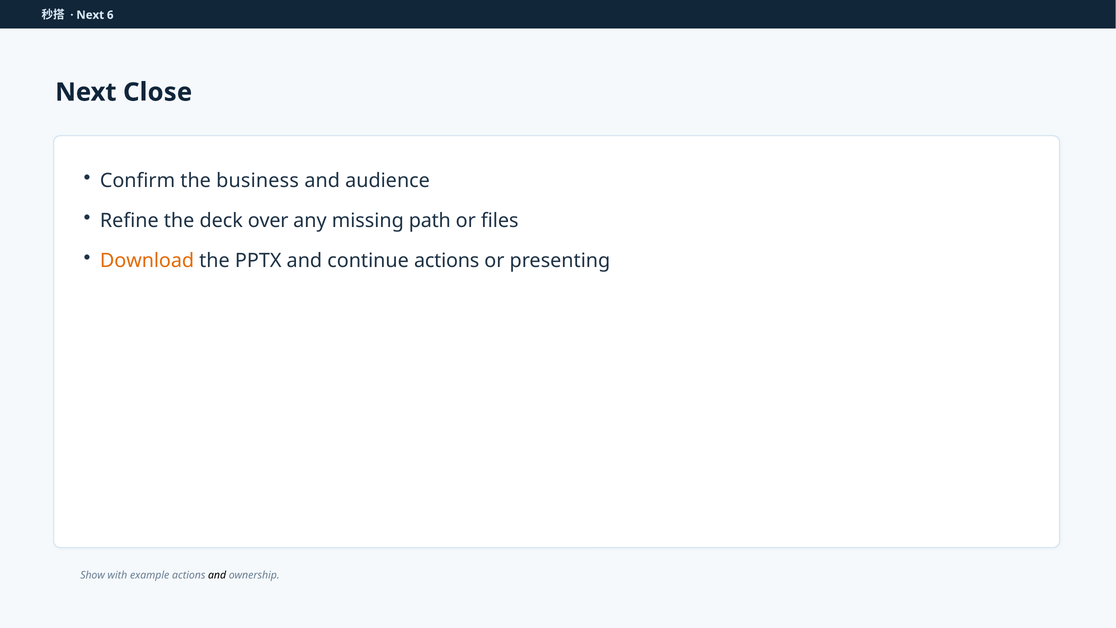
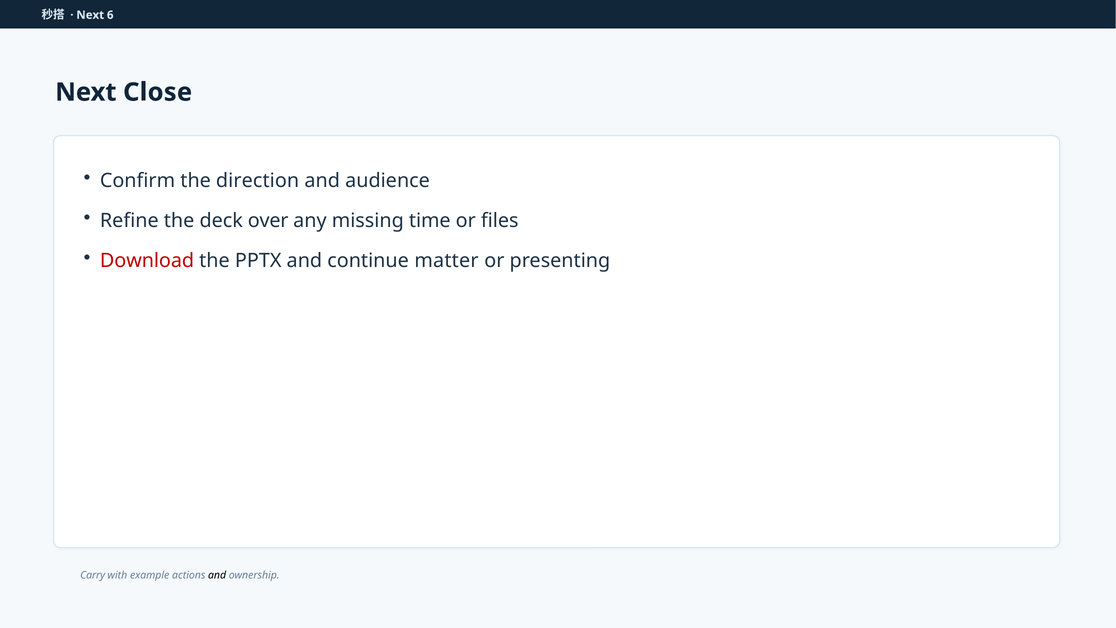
business: business -> direction
path: path -> time
Download colour: orange -> red
continue actions: actions -> matter
Show: Show -> Carry
